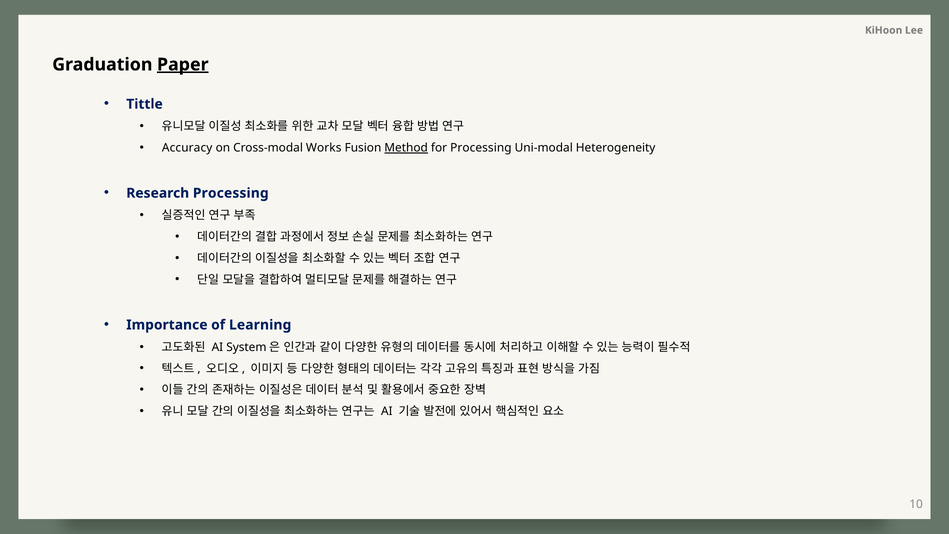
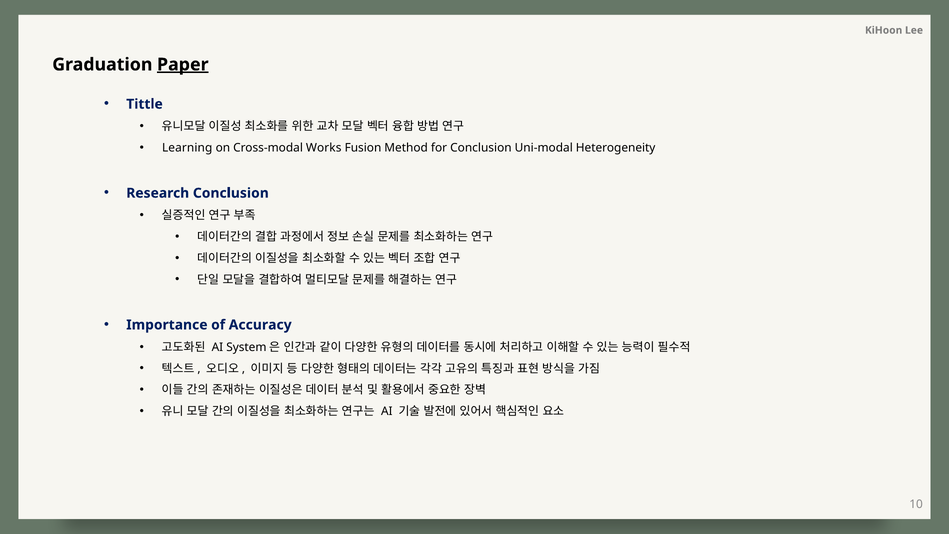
Accuracy: Accuracy -> Learning
Method underline: present -> none
for Processing: Processing -> Conclusion
Research Processing: Processing -> Conclusion
Learning: Learning -> Accuracy
